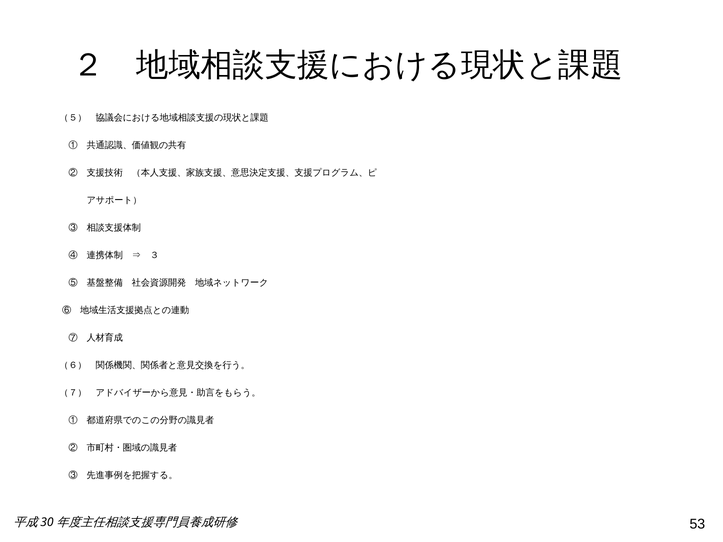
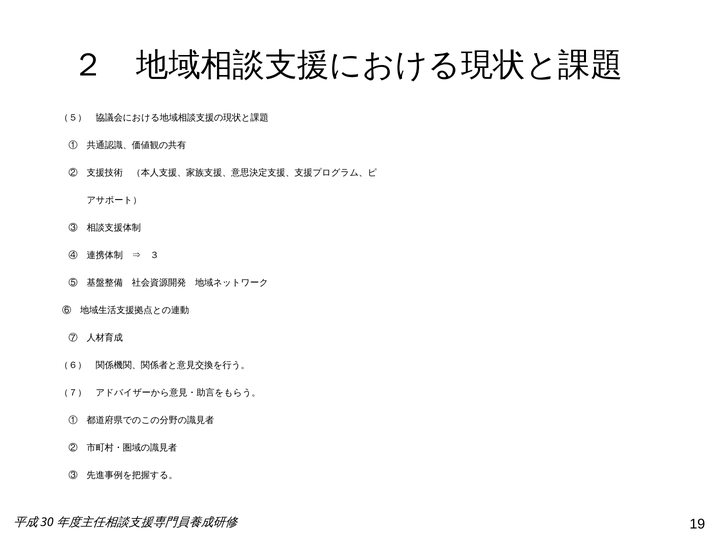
53: 53 -> 19
